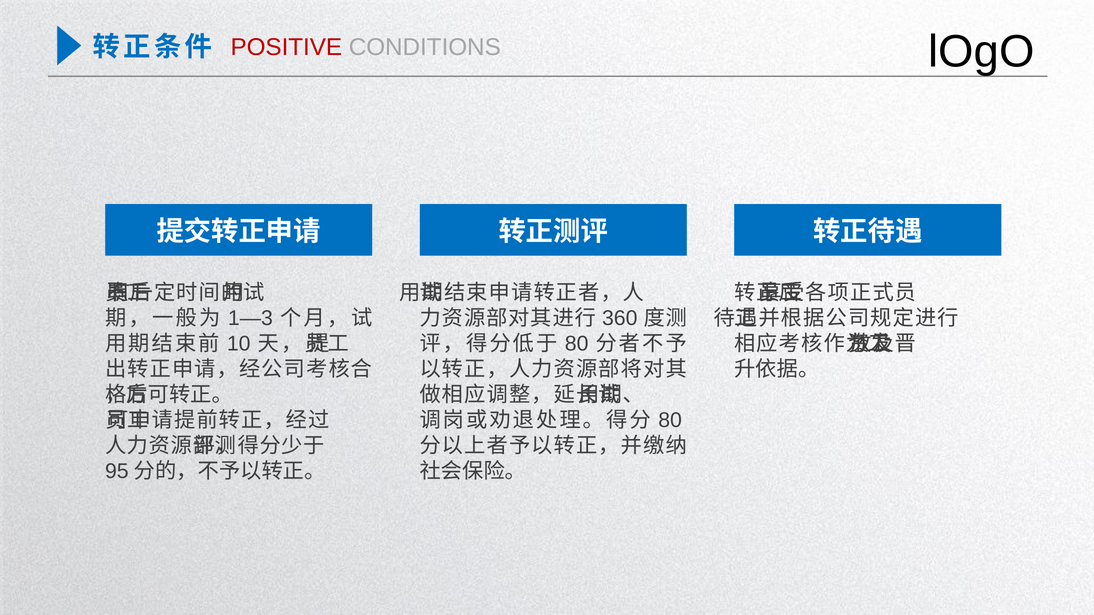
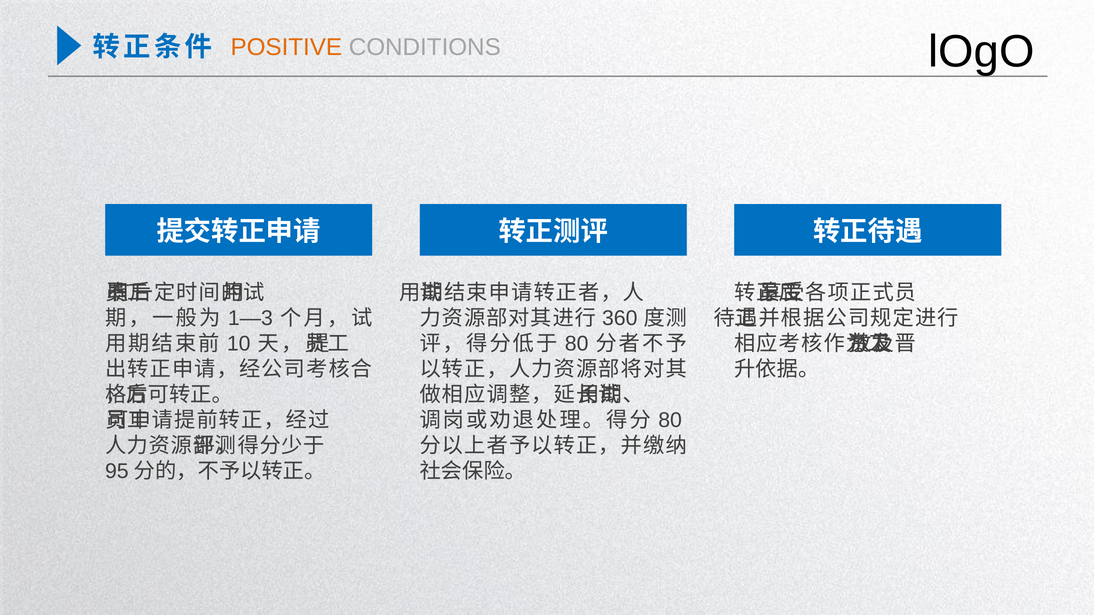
POSITIVE colour: red -> orange
